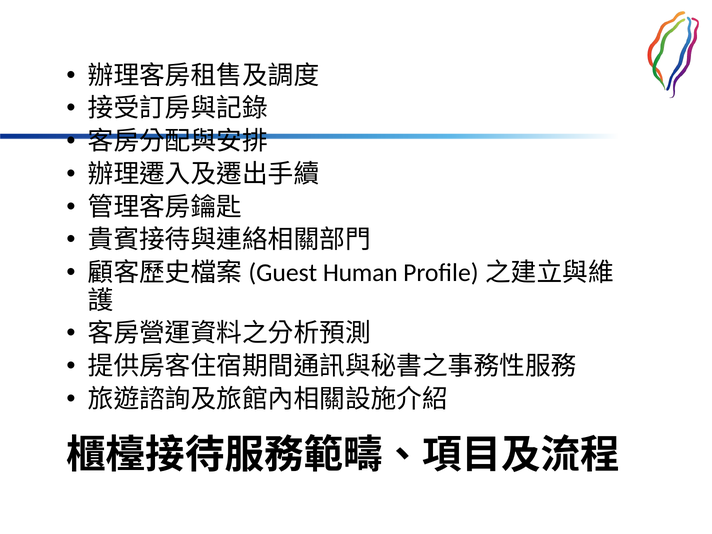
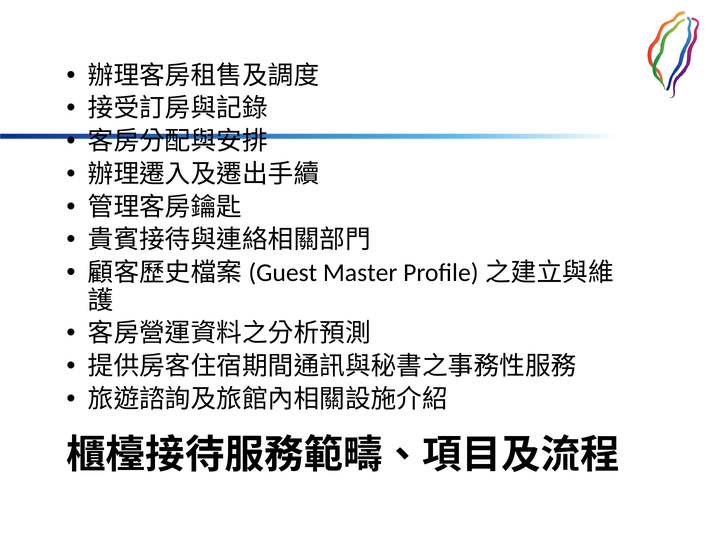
Human: Human -> Master
